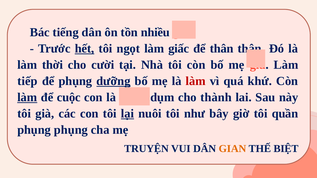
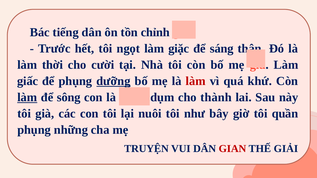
nhiều: nhiều -> chỉnh
hết underline: present -> none
giấc: giấc -> giặc
để thân: thân -> sáng
tiếp: tiếp -> giấc
cuộc: cuộc -> sông
lại underline: present -> none
phụng phụng: phụng -> những
GIAN colour: orange -> red
THẾ BIỆT: BIỆT -> GIẢI
